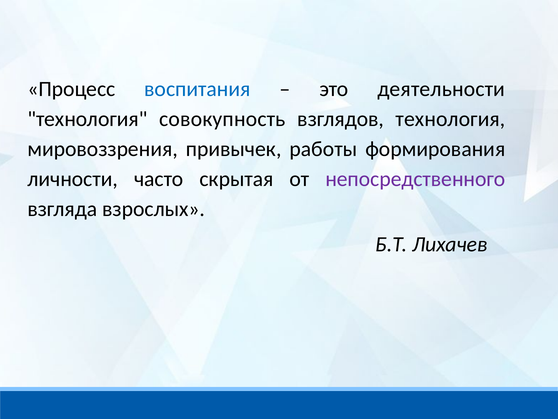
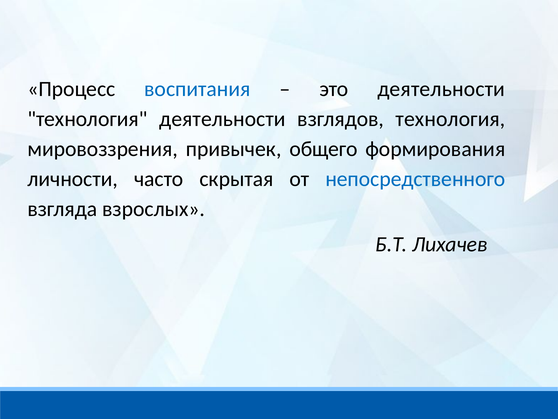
технология совокупность: совокупность -> деятельности
работы: работы -> общего
непосредственного colour: purple -> blue
